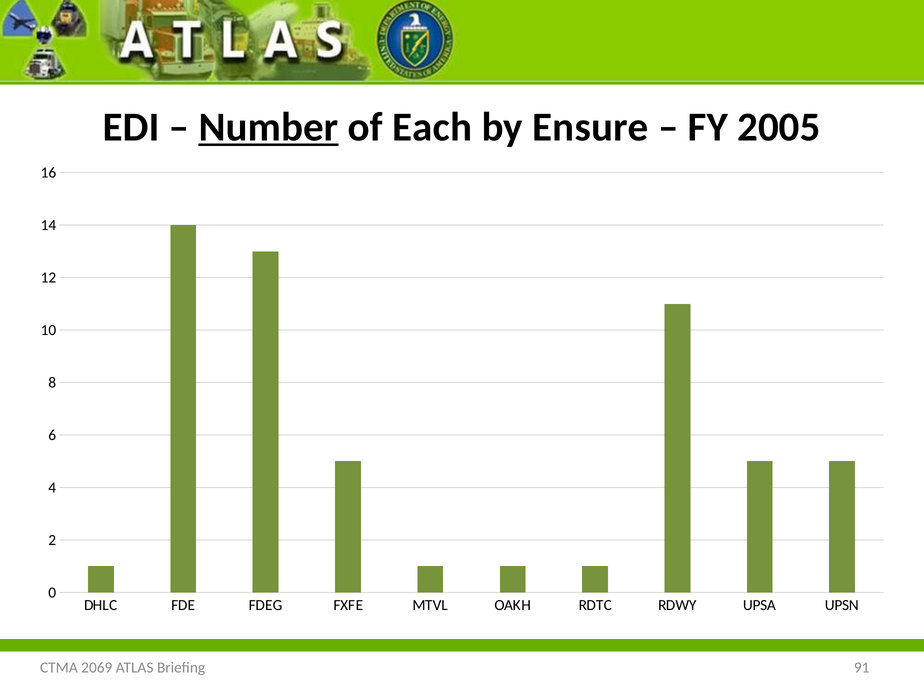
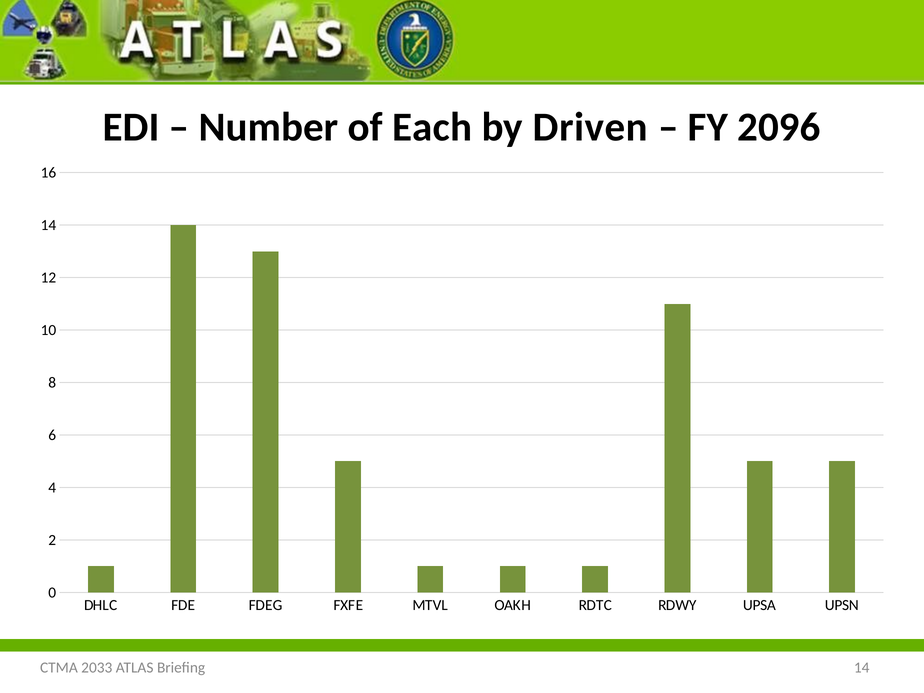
Number underline: present -> none
Ensure: Ensure -> Driven
2005: 2005 -> 2096
2069: 2069 -> 2033
Briefing 91: 91 -> 14
